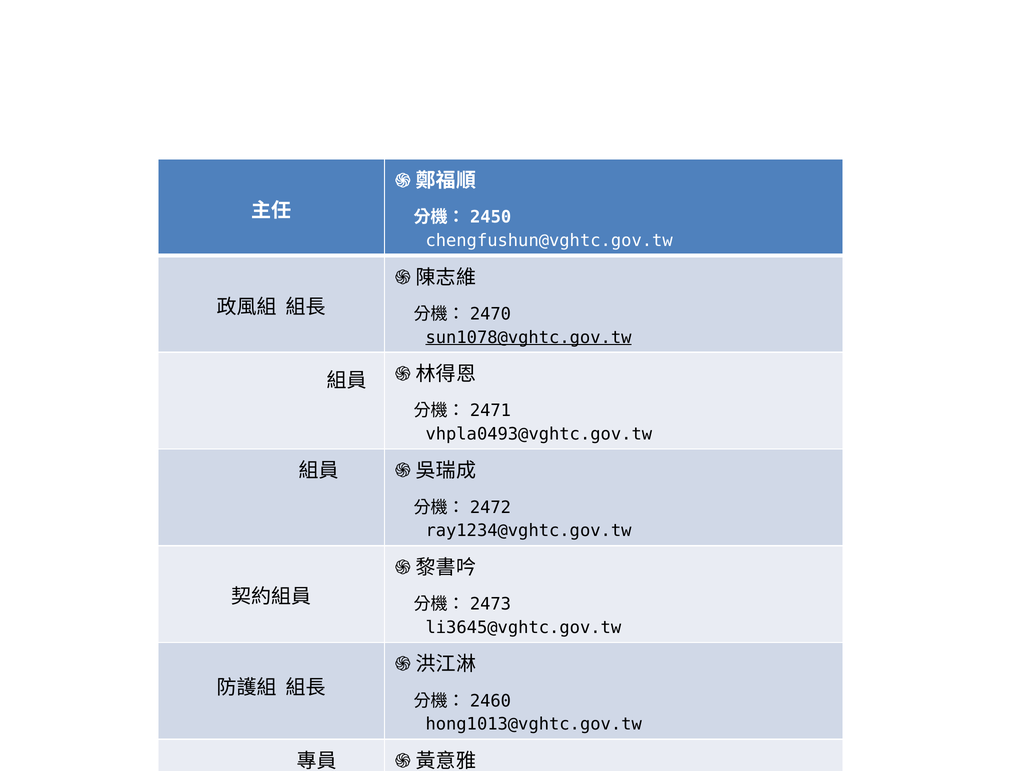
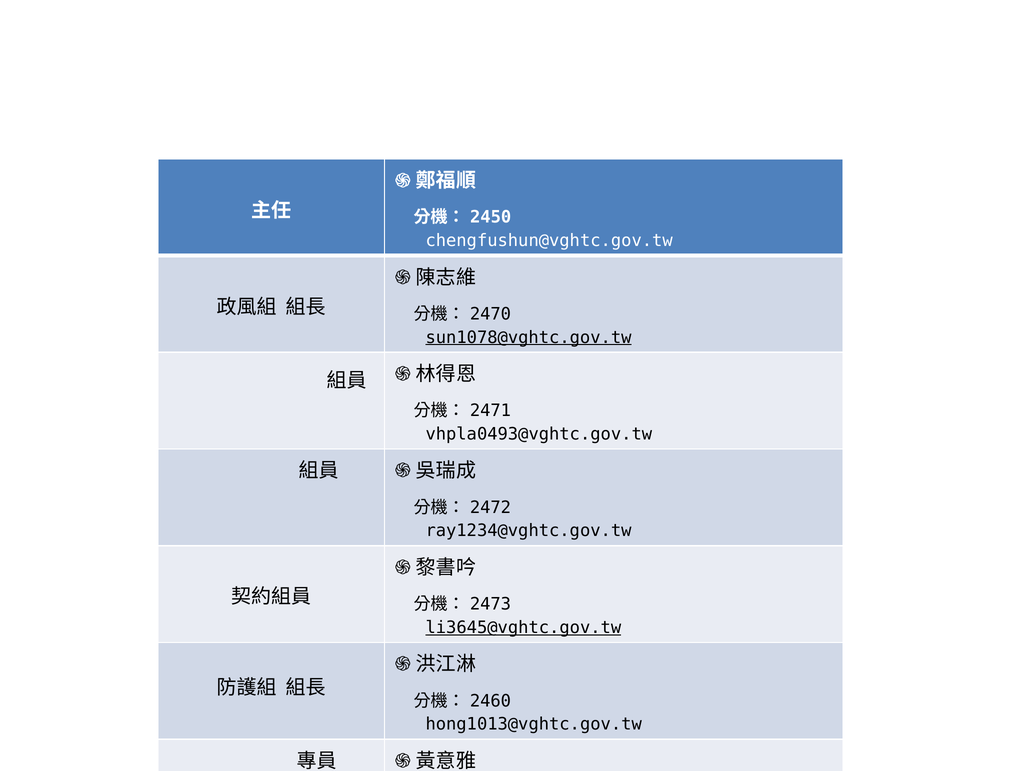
li3645@vghtc.gov.tw underline: none -> present
